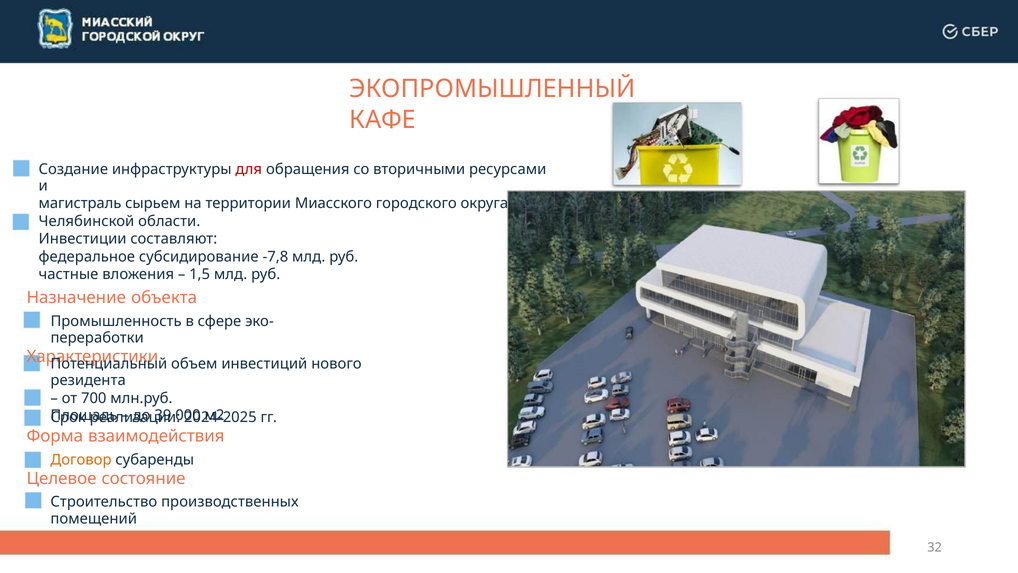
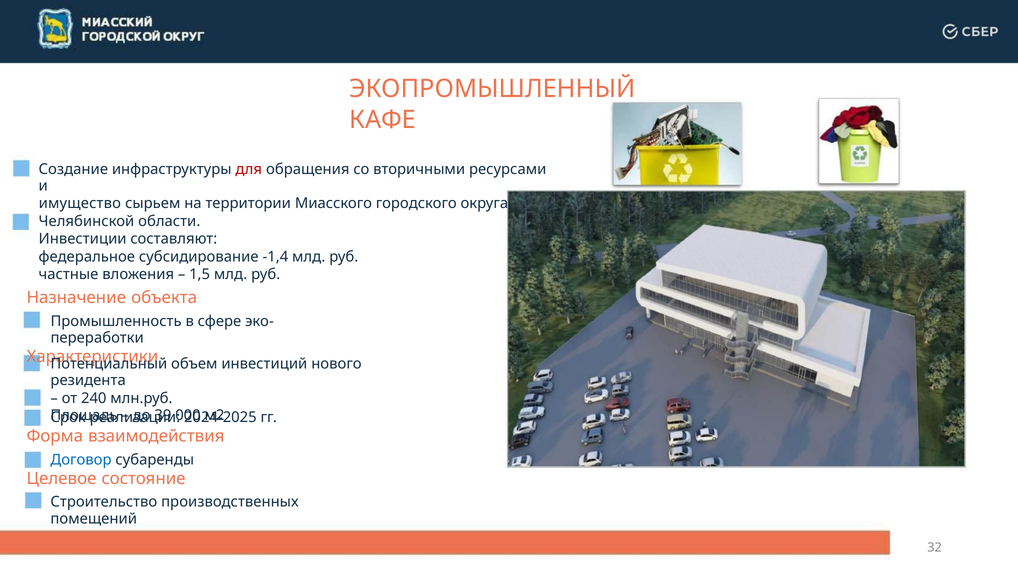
магистраль: магистраль -> имущество
-7,8: -7,8 -> -1,4
700: 700 -> 240
Договор colour: orange -> blue
